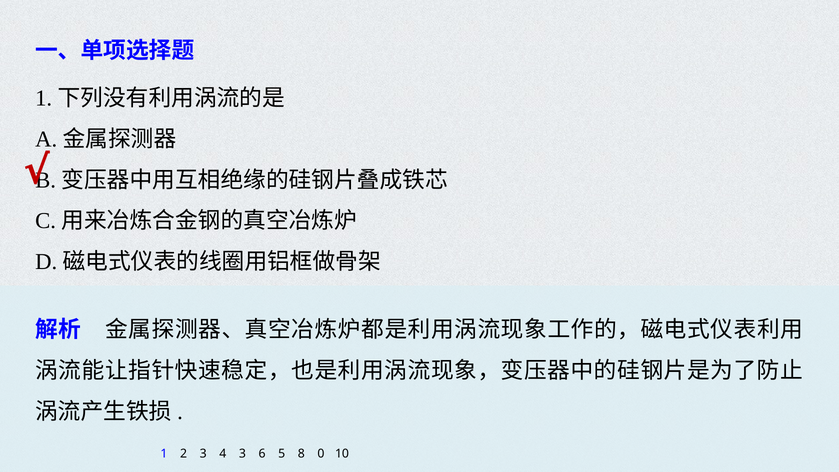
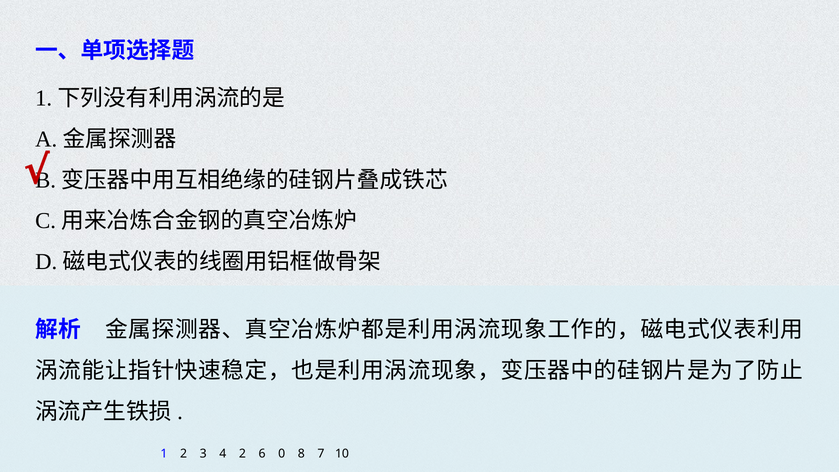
4 3: 3 -> 2
5: 5 -> 0
0: 0 -> 7
